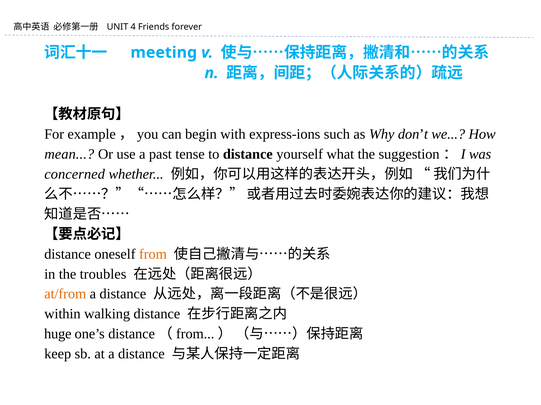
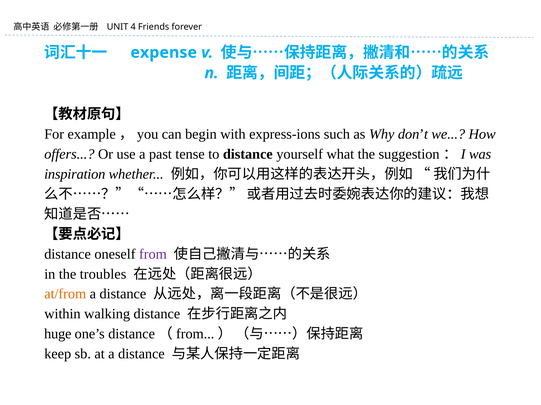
meeting: meeting -> expense
mean: mean -> offers
concerned: concerned -> inspiration
from colour: orange -> purple
